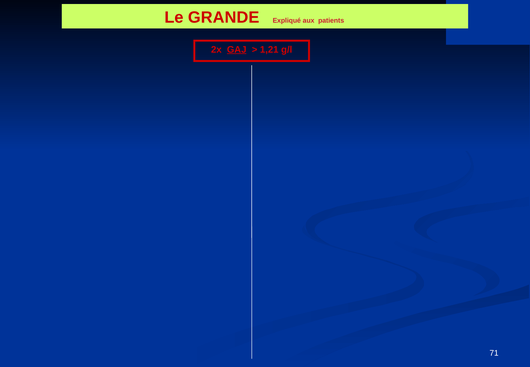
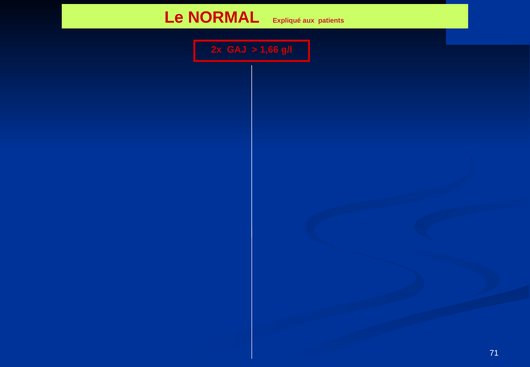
GRANDE: GRANDE -> NORMAL
GAJ underline: present -> none
1,21: 1,21 -> 1,66
